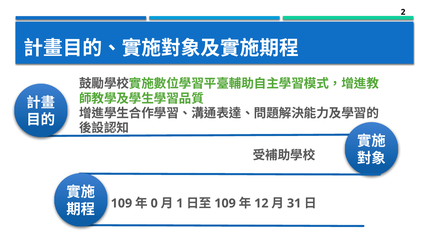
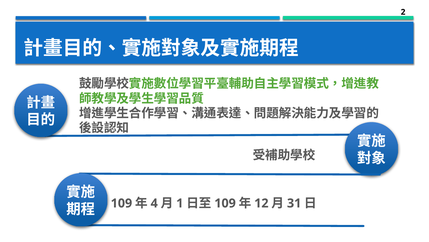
0: 0 -> 4
